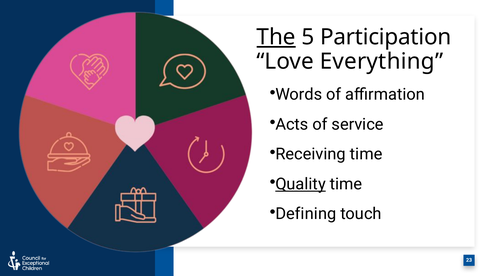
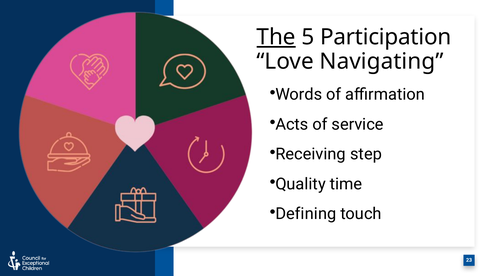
Everything: Everything -> Navigating
Receiving time: time -> step
Quality underline: present -> none
